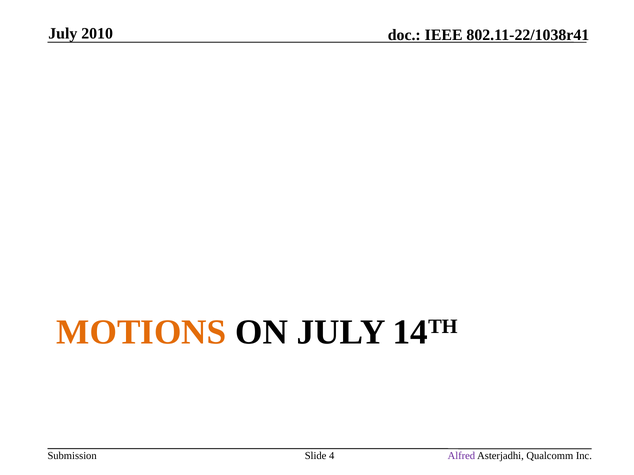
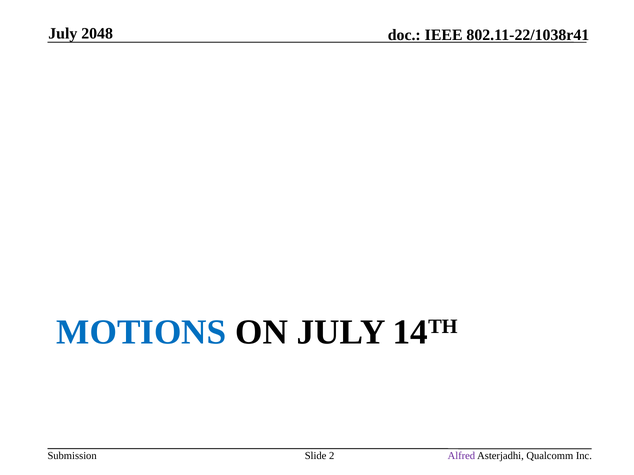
2010: 2010 -> 2048
MOTIONS colour: orange -> blue
4: 4 -> 2
